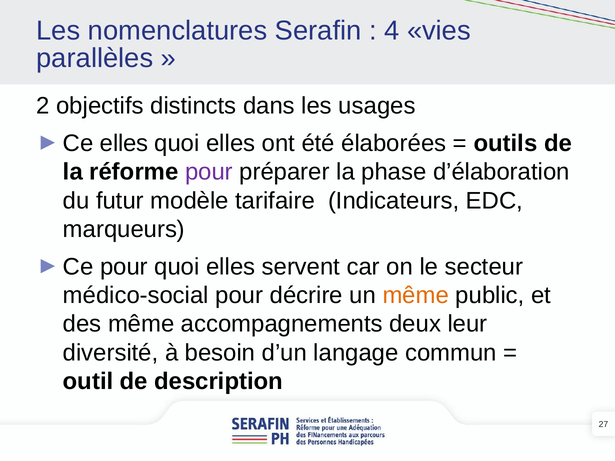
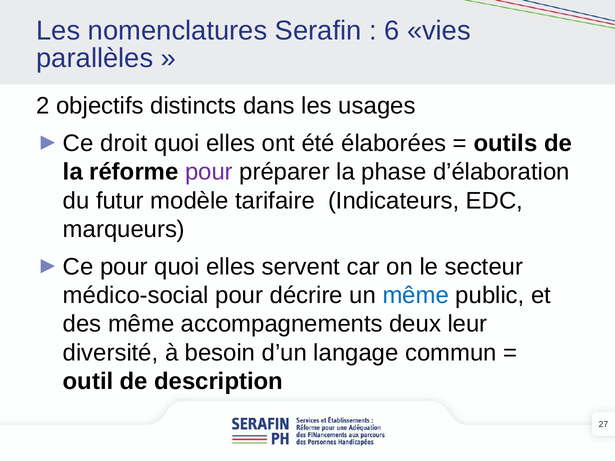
4: 4 -> 6
elles at (124, 143): elles -> droit
même at (416, 296) colour: orange -> blue
